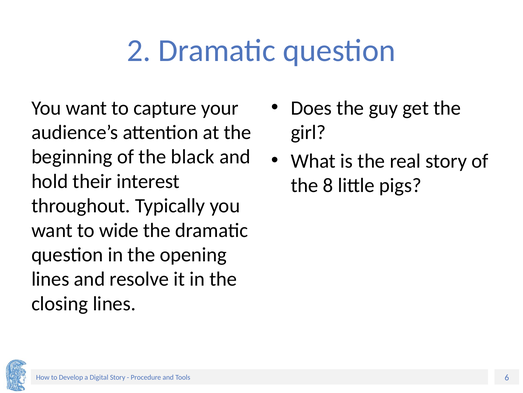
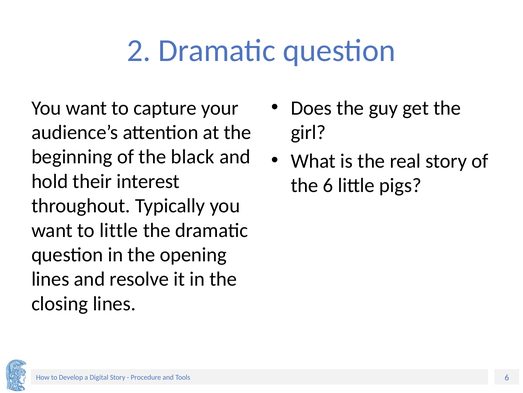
the 8: 8 -> 6
to wide: wide -> little
